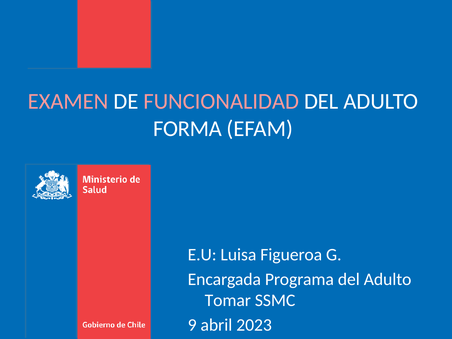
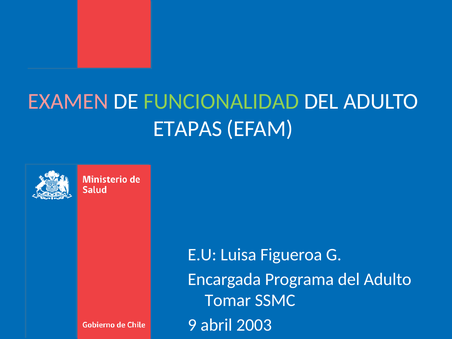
FUNCIONALIDAD colour: pink -> light green
FORMA: FORMA -> ETAPAS
2023: 2023 -> 2003
